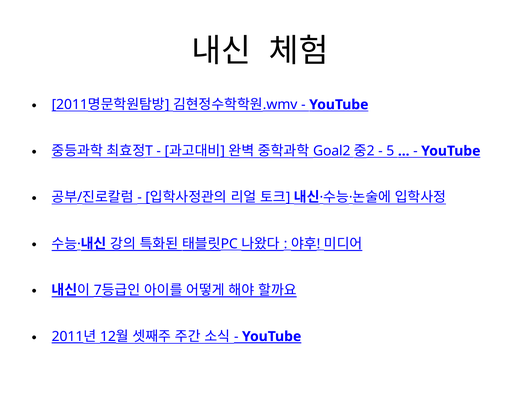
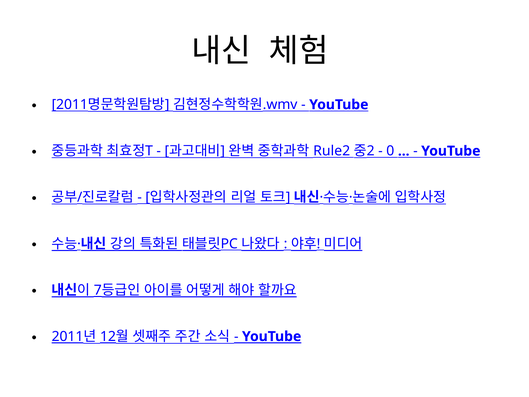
Goal2: Goal2 -> Rule2
5: 5 -> 0
